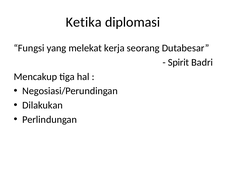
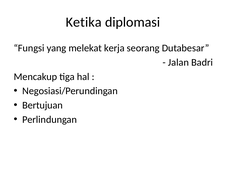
Spirit: Spirit -> Jalan
Dilakukan: Dilakukan -> Bertujuan
